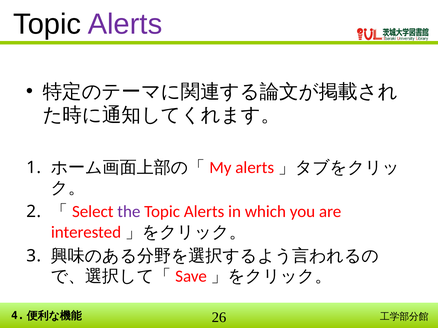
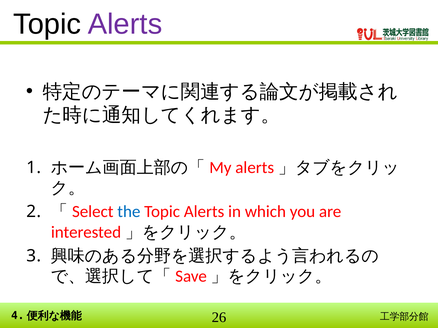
the colour: purple -> blue
